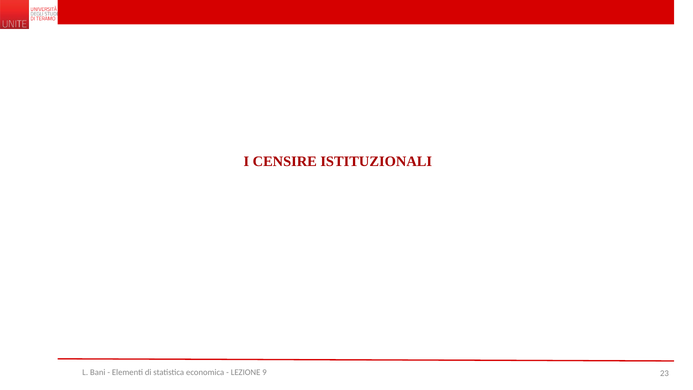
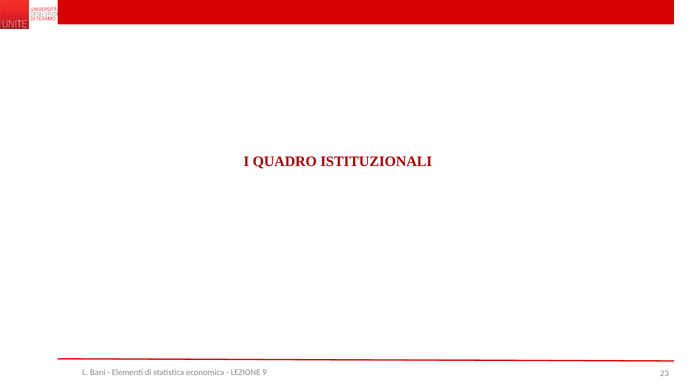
CENSIRE: CENSIRE -> QUADRO
